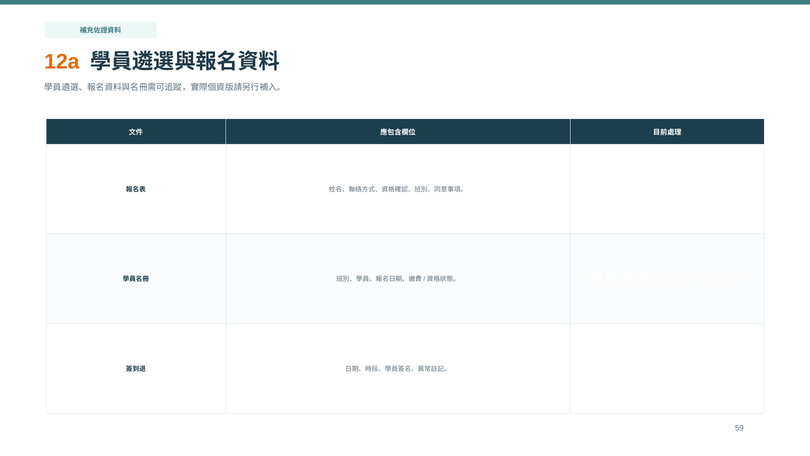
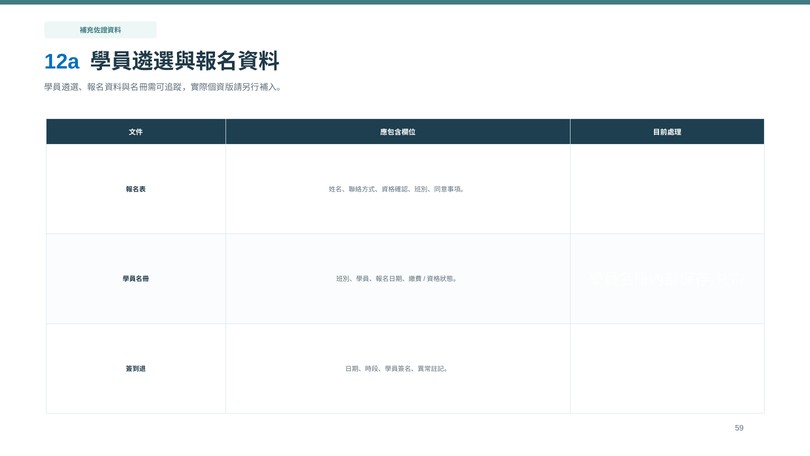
12a colour: orange -> blue
